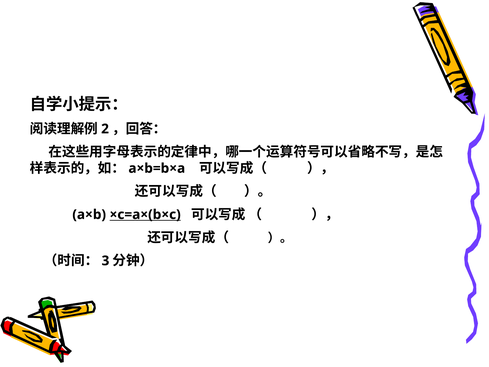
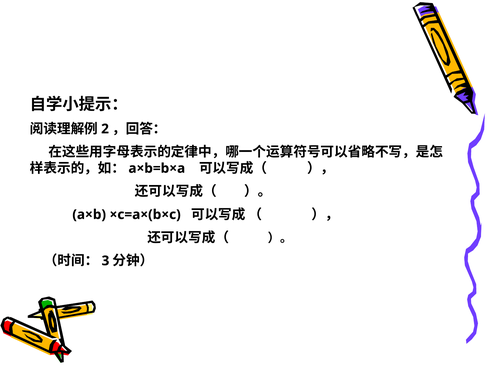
×c=a×(b×c underline: present -> none
